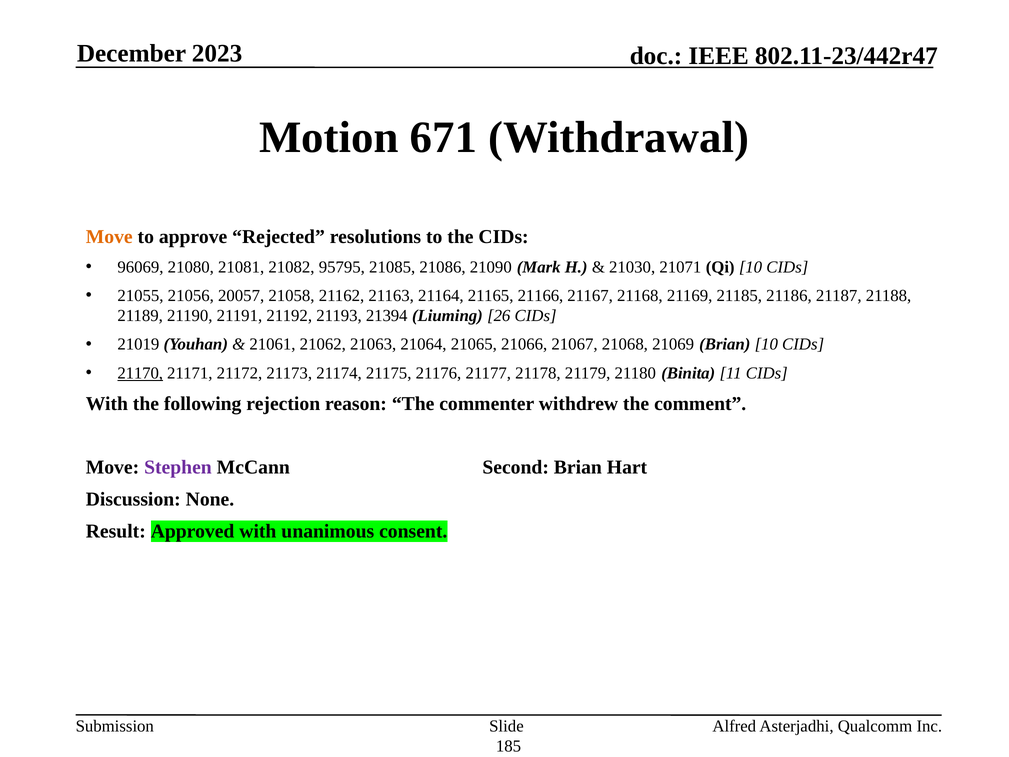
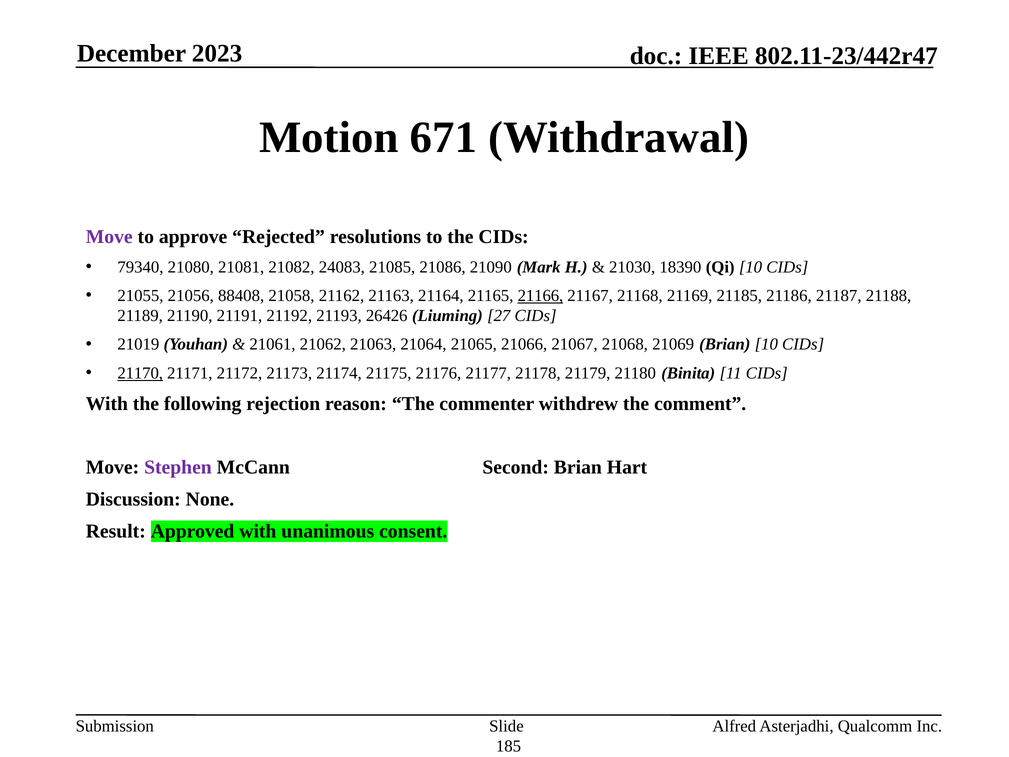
Move at (109, 237) colour: orange -> purple
96069: 96069 -> 79340
95795: 95795 -> 24083
21071: 21071 -> 18390
20057: 20057 -> 88408
21166 underline: none -> present
21394: 21394 -> 26426
26: 26 -> 27
